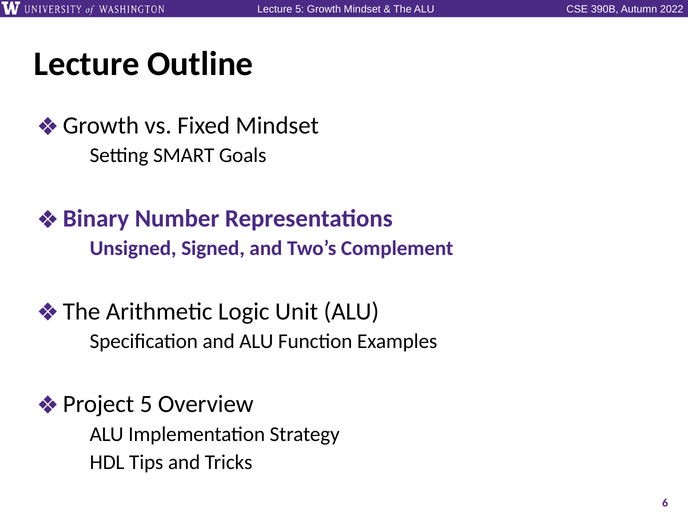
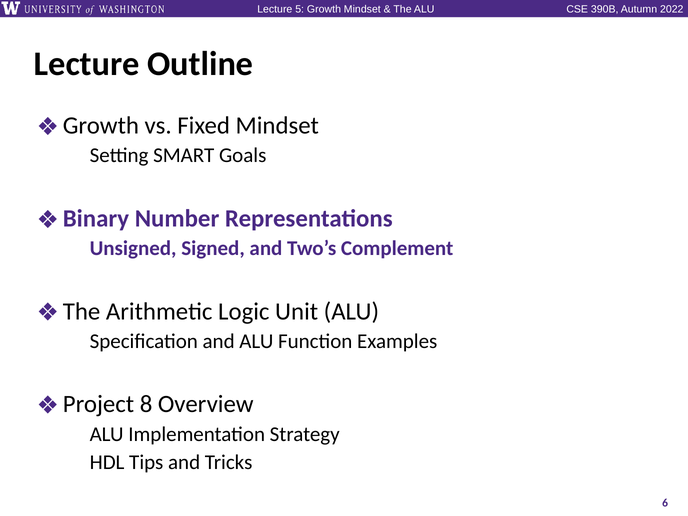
5 at (146, 404): 5 -> 8
